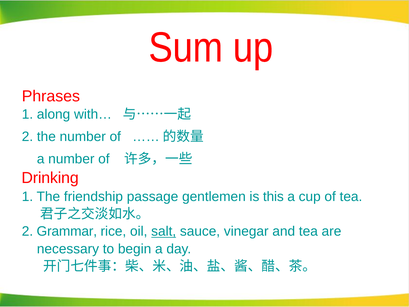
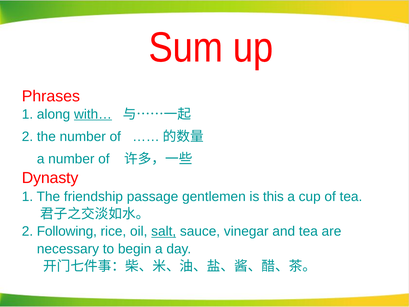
with… underline: none -> present
Drinking: Drinking -> Dynasty
Grammar: Grammar -> Following
